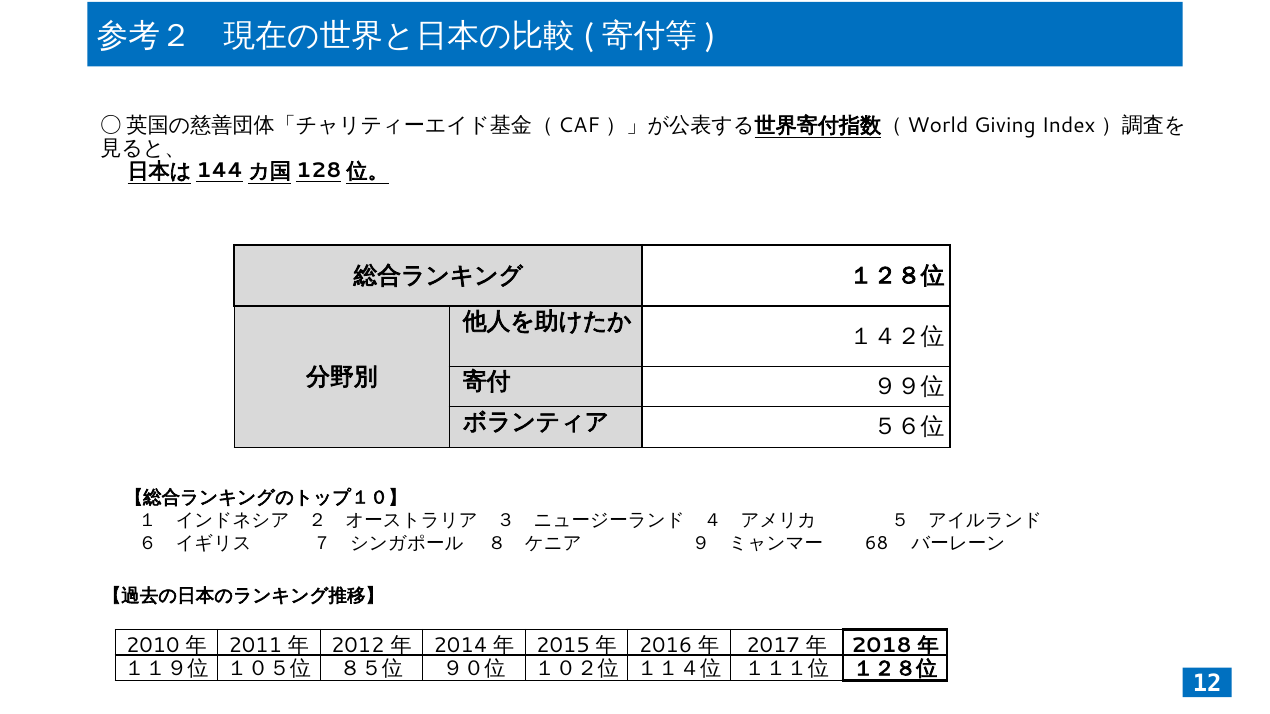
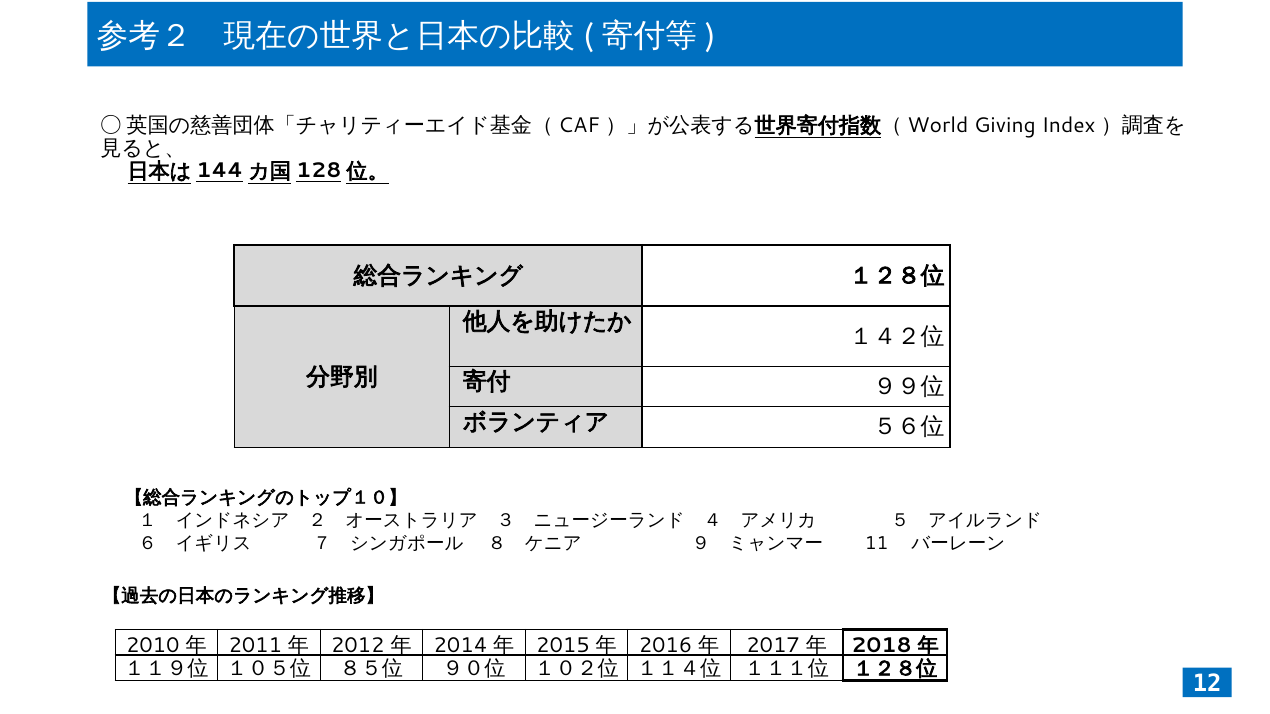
68: 68 -> 11
